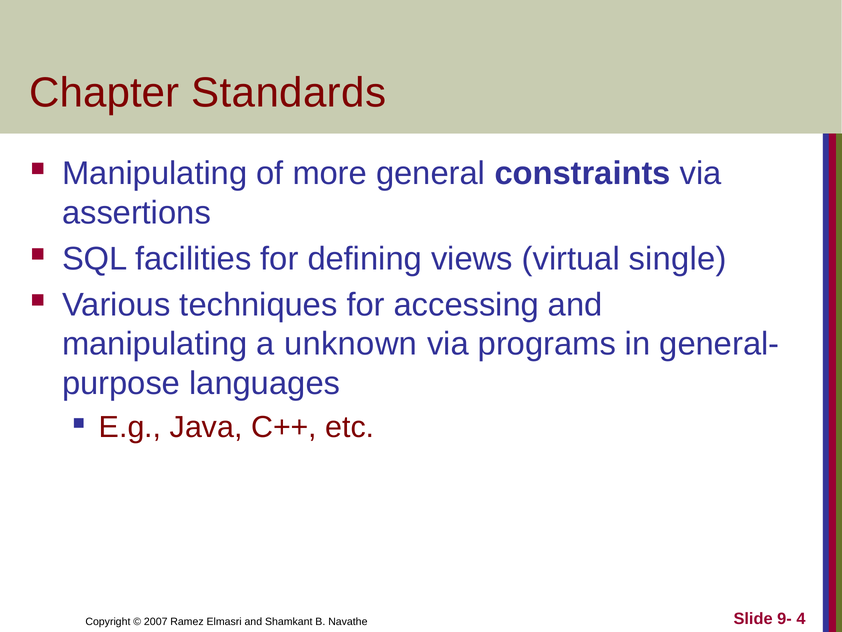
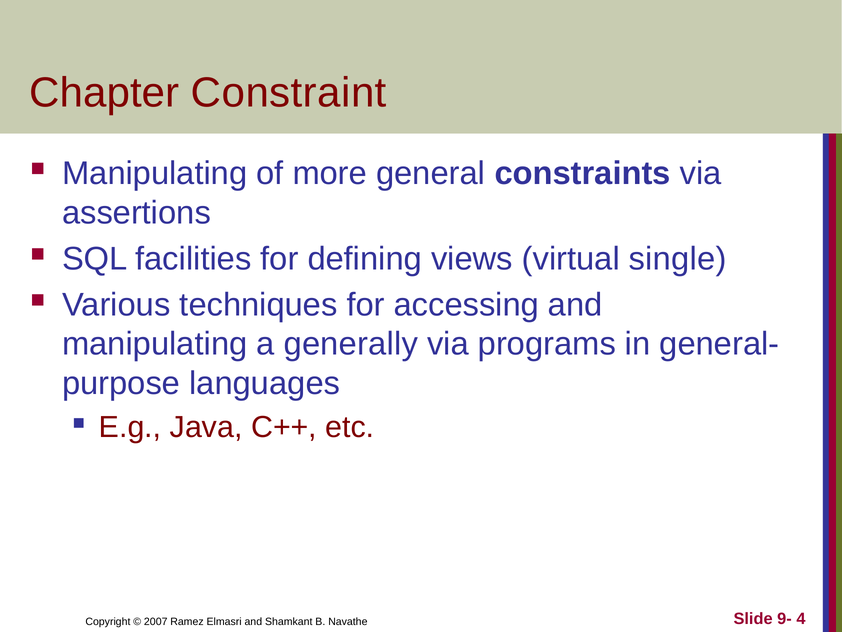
Standards: Standards -> Constraint
unknown: unknown -> generally
